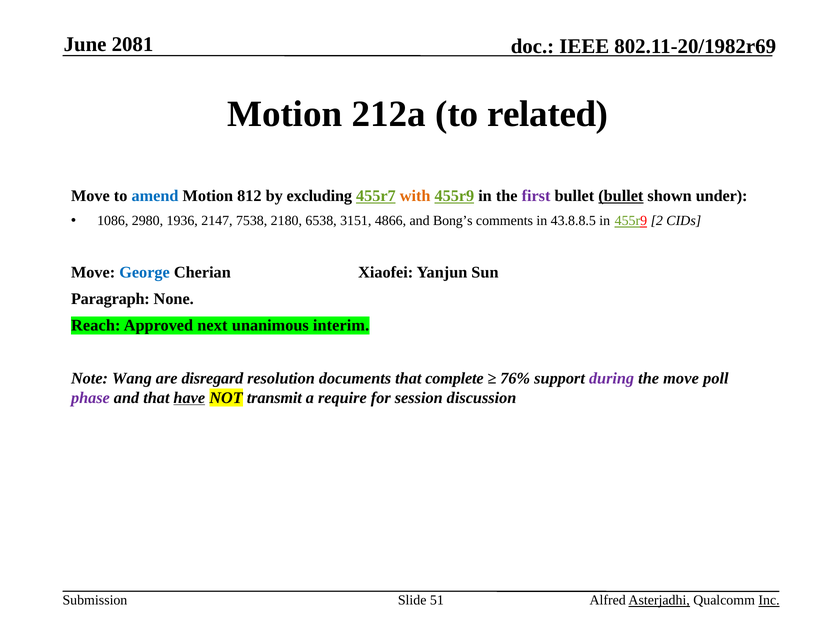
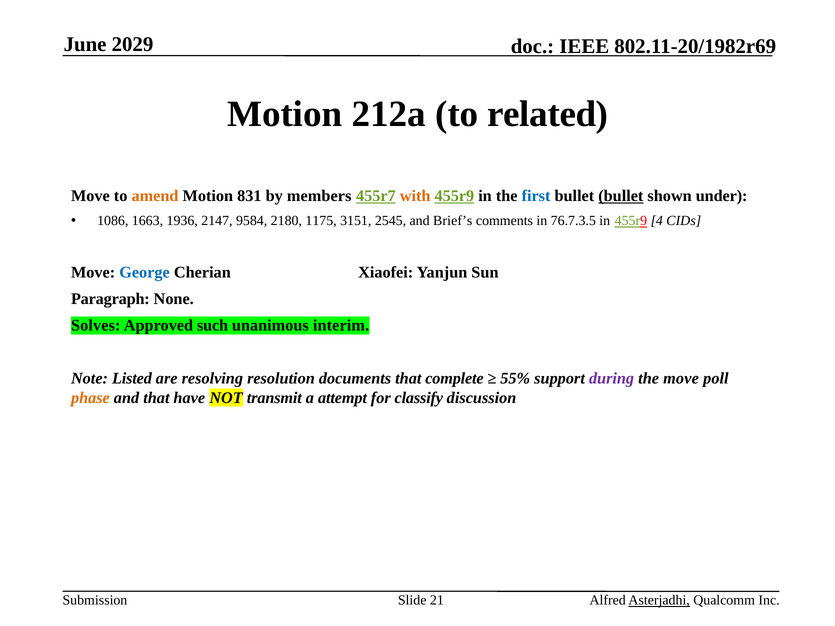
2081: 2081 -> 2029
amend colour: blue -> orange
812: 812 -> 831
excluding: excluding -> members
first colour: purple -> blue
2980: 2980 -> 1663
7538: 7538 -> 9584
6538: 6538 -> 1175
4866: 4866 -> 2545
Bong’s: Bong’s -> Brief’s
43.8.8.5: 43.8.8.5 -> 76.7.3.5
2: 2 -> 4
Reach: Reach -> Solves
next: next -> such
Wang: Wang -> Listed
disregard: disregard -> resolving
76%: 76% -> 55%
phase colour: purple -> orange
have underline: present -> none
require: require -> attempt
session: session -> classify
51: 51 -> 21
Inc underline: present -> none
